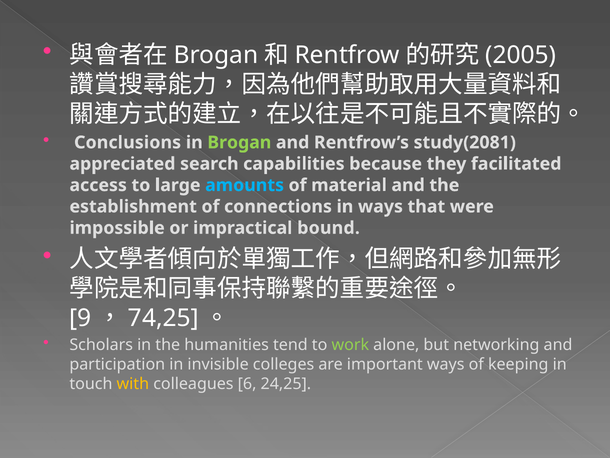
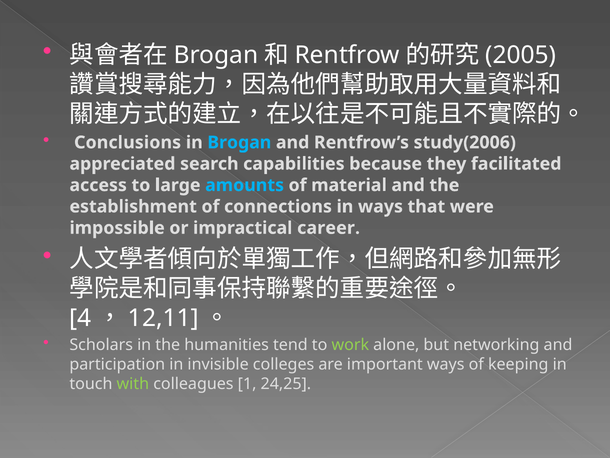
Brogan at (239, 142) colour: light green -> light blue
study(2081: study(2081 -> study(2006
bound: bound -> career
9: 9 -> 4
74,25: 74,25 -> 12,11
with colour: yellow -> light green
6: 6 -> 1
